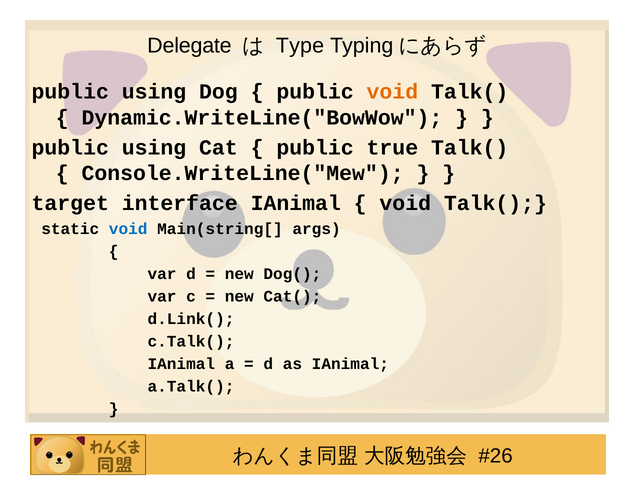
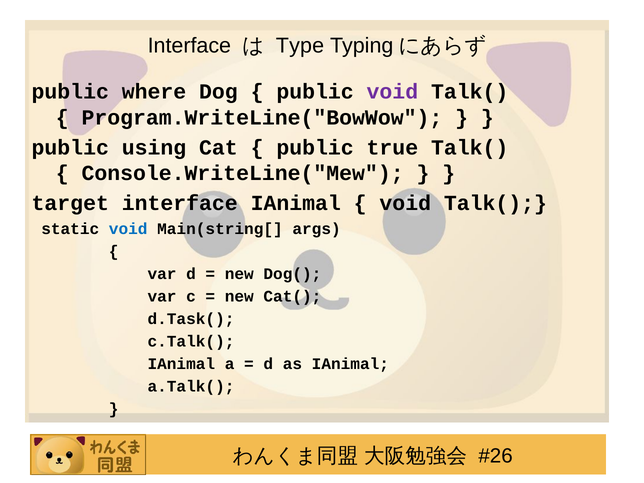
Delegate at (189, 46): Delegate -> Interface
using at (154, 92): using -> where
void at (392, 92) colour: orange -> purple
Dynamic.WriteLine("BowWow: Dynamic.WriteLine("BowWow -> Program.WriteLine("BowWow
d.Link(: d.Link( -> d.Task(
